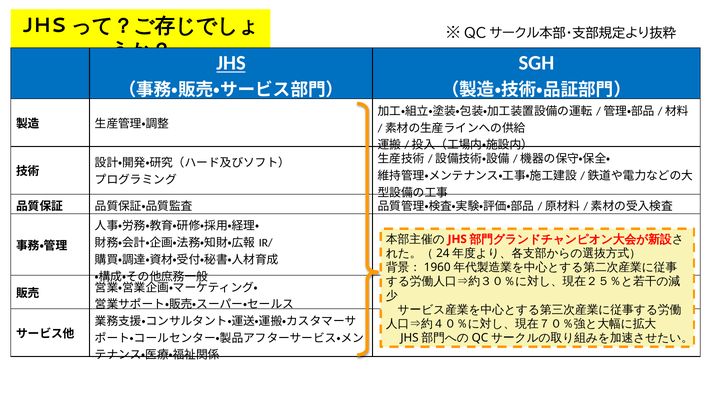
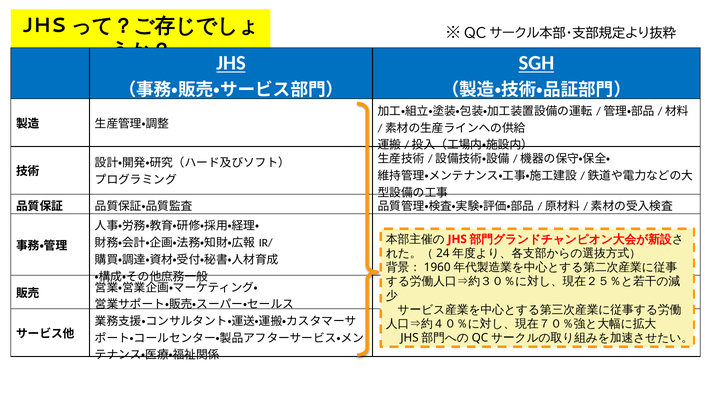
SGH underline: none -> present
